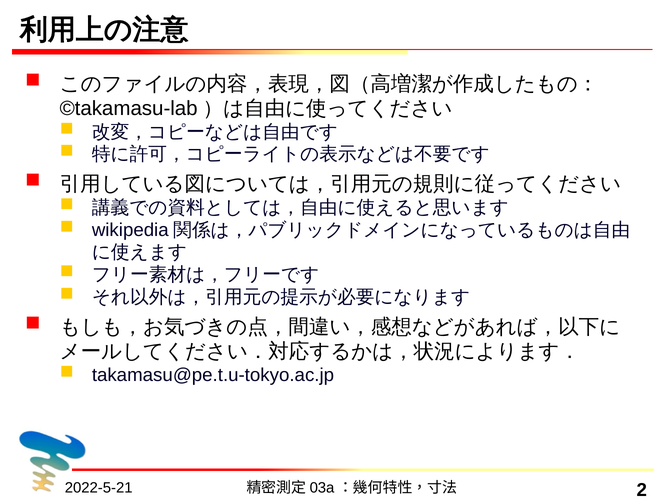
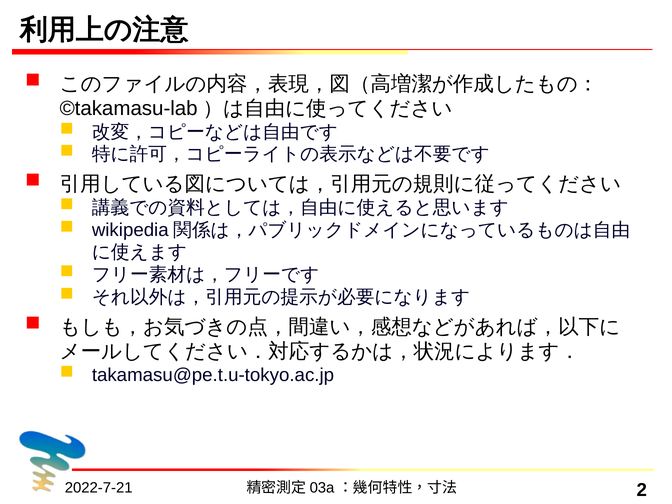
2022-5-21: 2022-5-21 -> 2022-7-21
